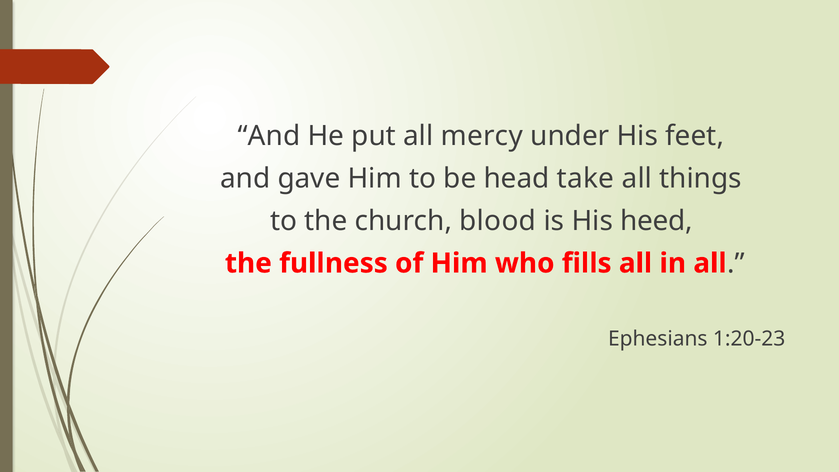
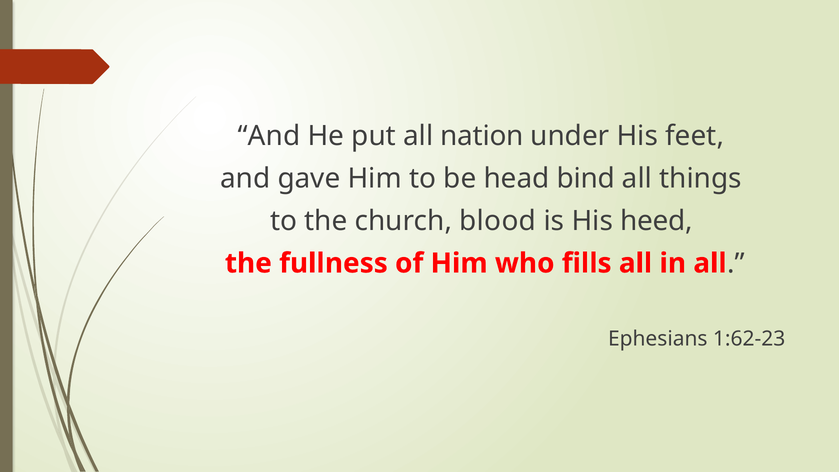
mercy: mercy -> nation
take: take -> bind
1:20-23: 1:20-23 -> 1:62-23
